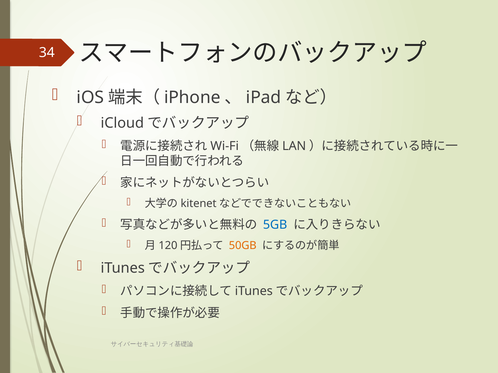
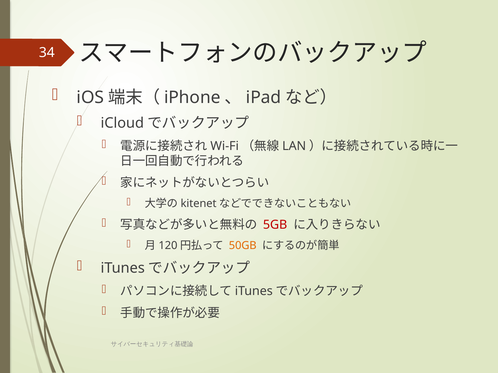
5GB colour: blue -> red
